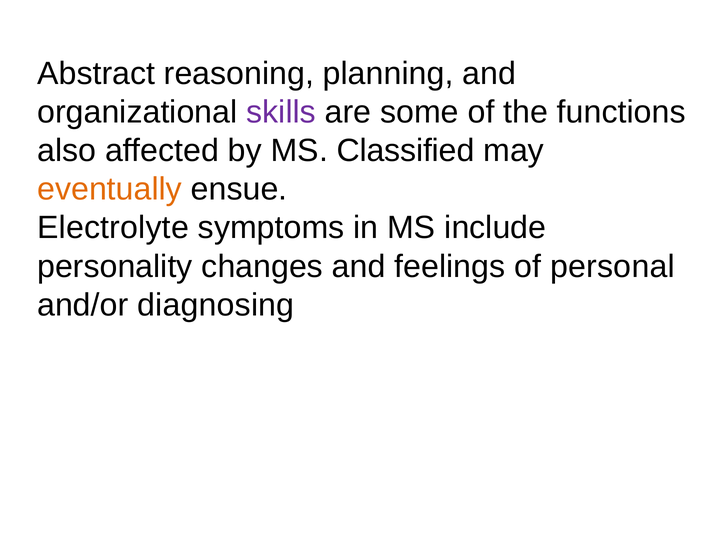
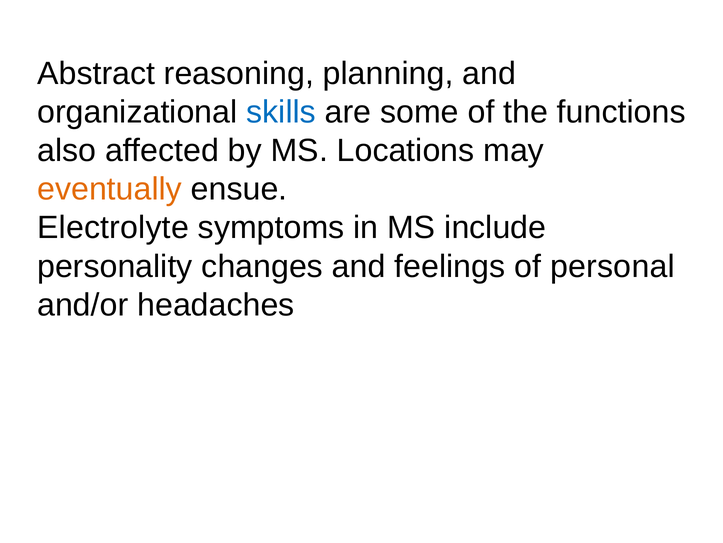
skills colour: purple -> blue
Classified: Classified -> Locations
diagnosing: diagnosing -> headaches
